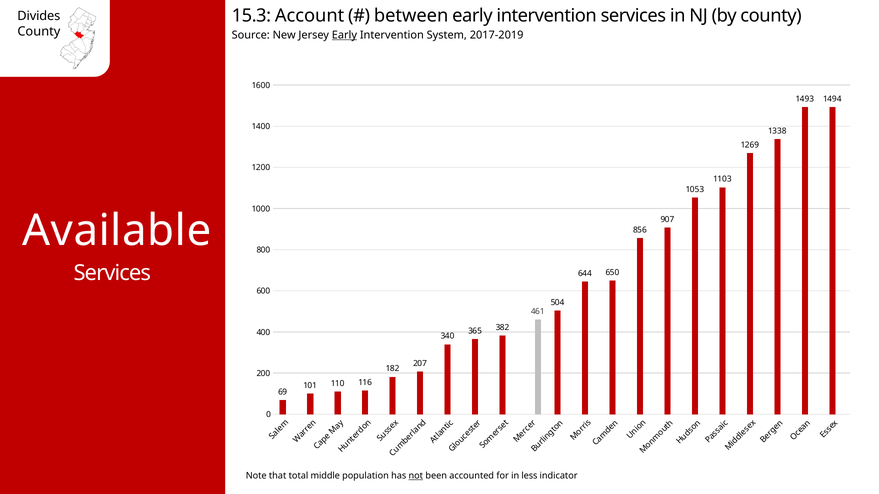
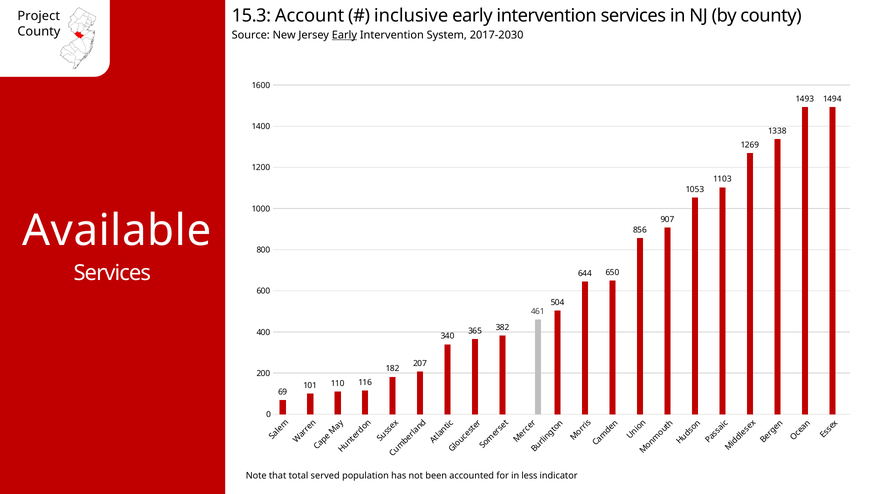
between: between -> inclusive
Divides: Divides -> Project
2017-2019: 2017-2019 -> 2017-2030
middle: middle -> served
not underline: present -> none
